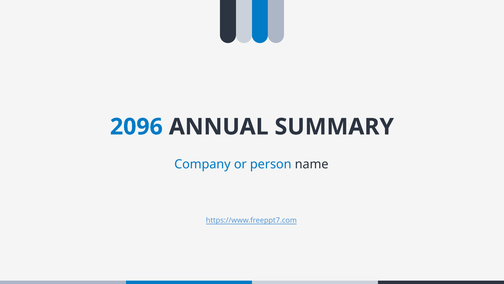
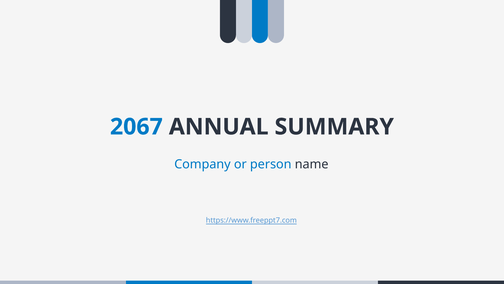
2096: 2096 -> 2067
